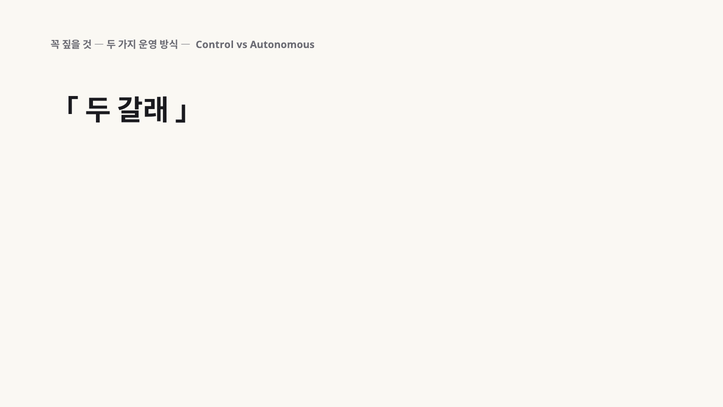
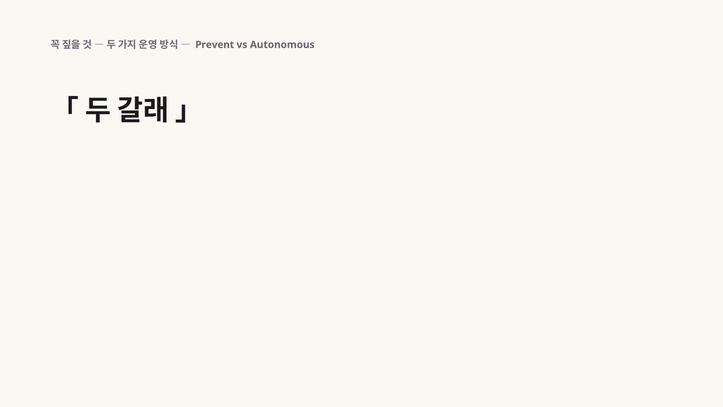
Control: Control -> Prevent
